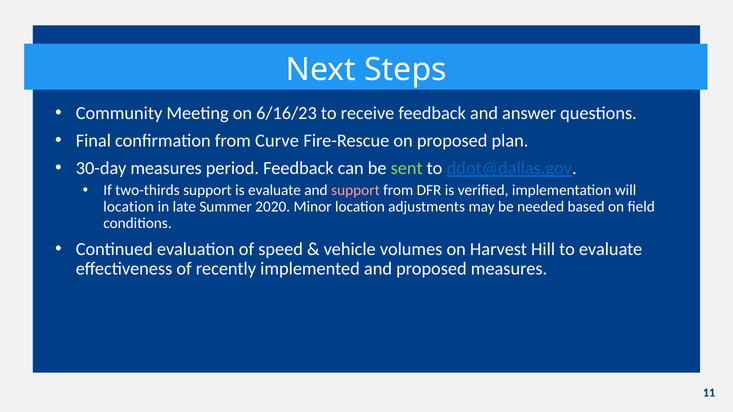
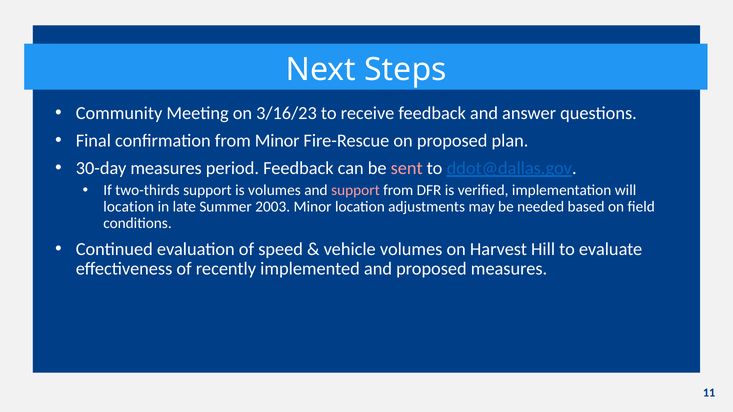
6/16/23: 6/16/23 -> 3/16/23
from Curve: Curve -> Minor
sent colour: light green -> pink
is evaluate: evaluate -> volumes
2020: 2020 -> 2003
